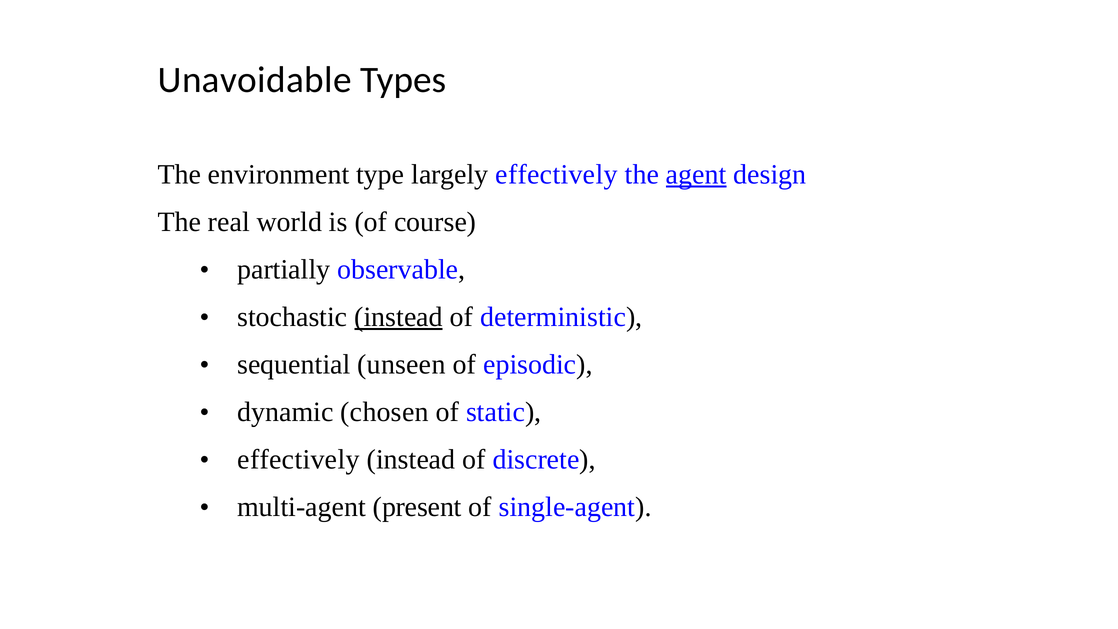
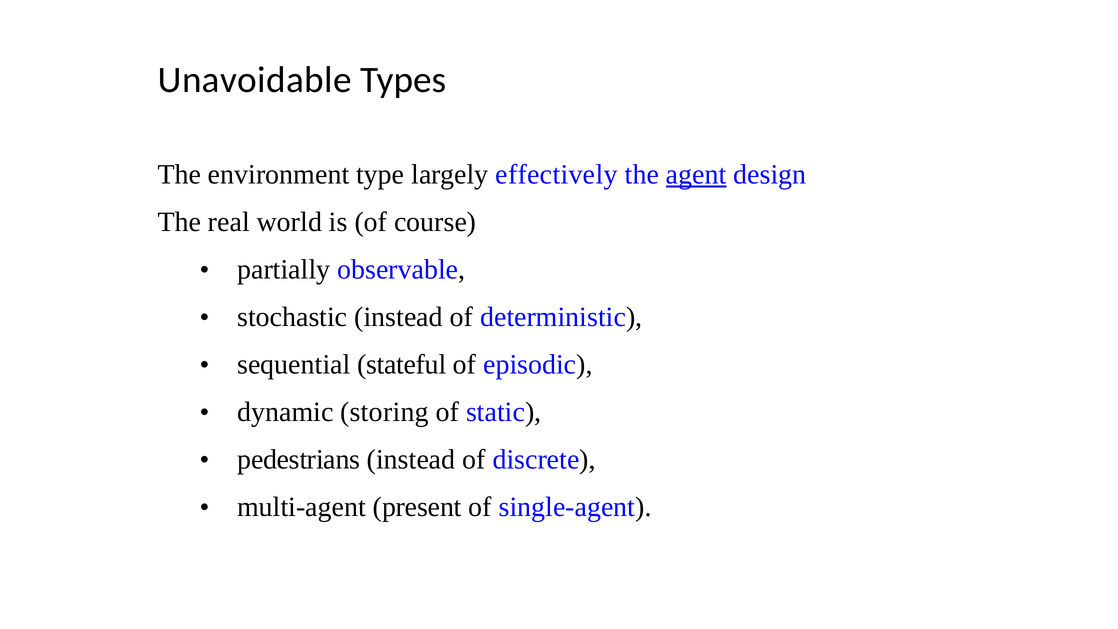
instead at (399, 317) underline: present -> none
unseen: unseen -> stateful
chosen: chosen -> storing
effectively at (298, 460): effectively -> pedestrians
